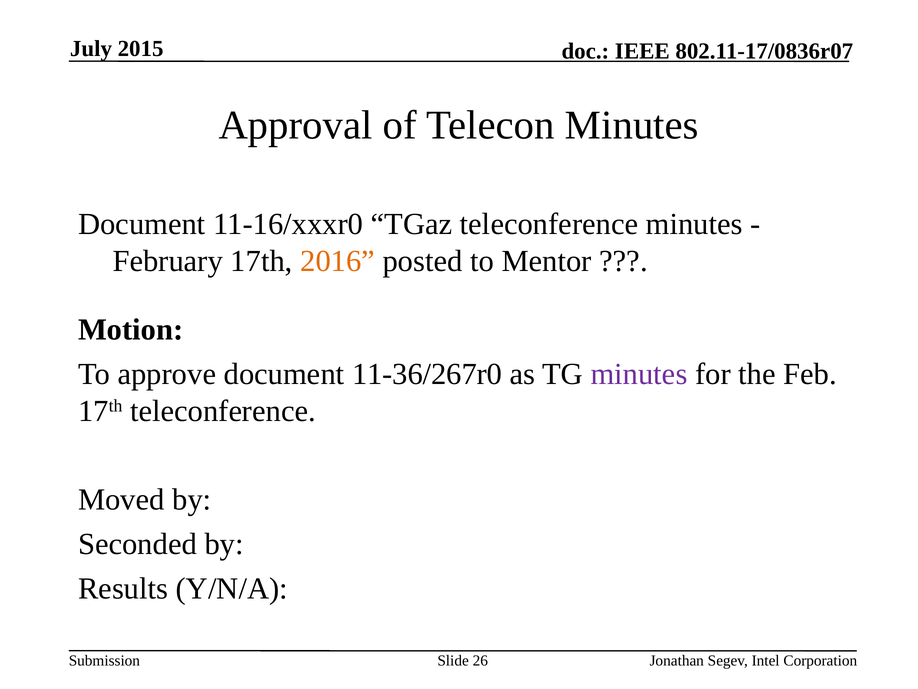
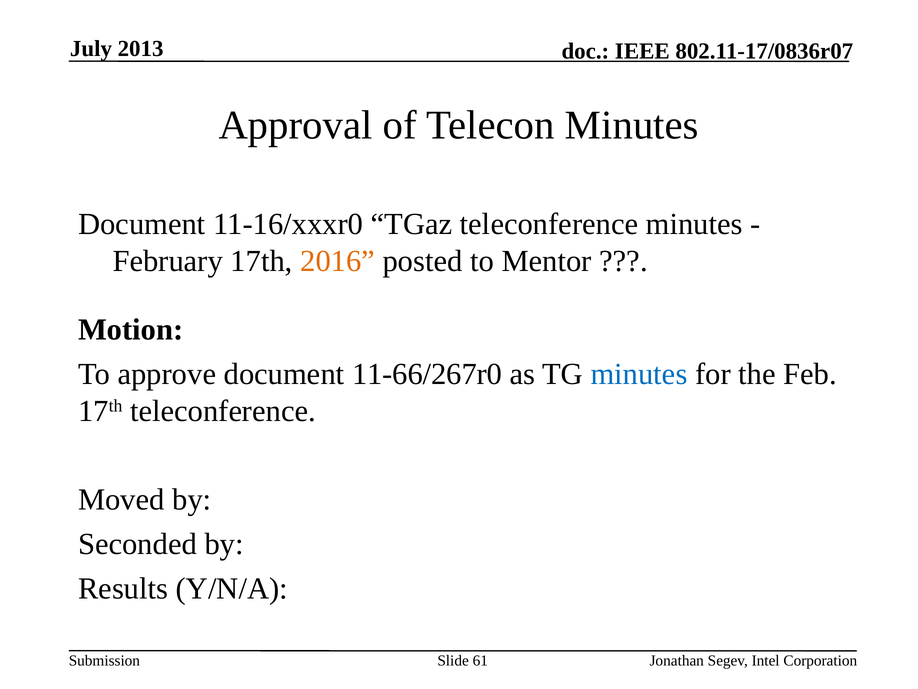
2015: 2015 -> 2013
11-36/267r0: 11-36/267r0 -> 11-66/267r0
minutes at (639, 374) colour: purple -> blue
26: 26 -> 61
